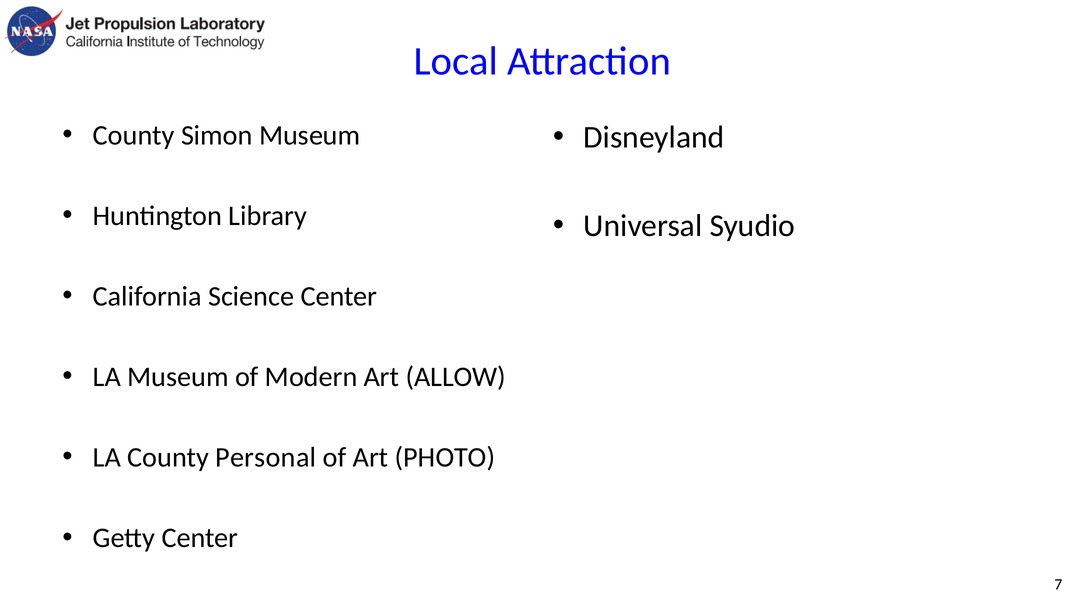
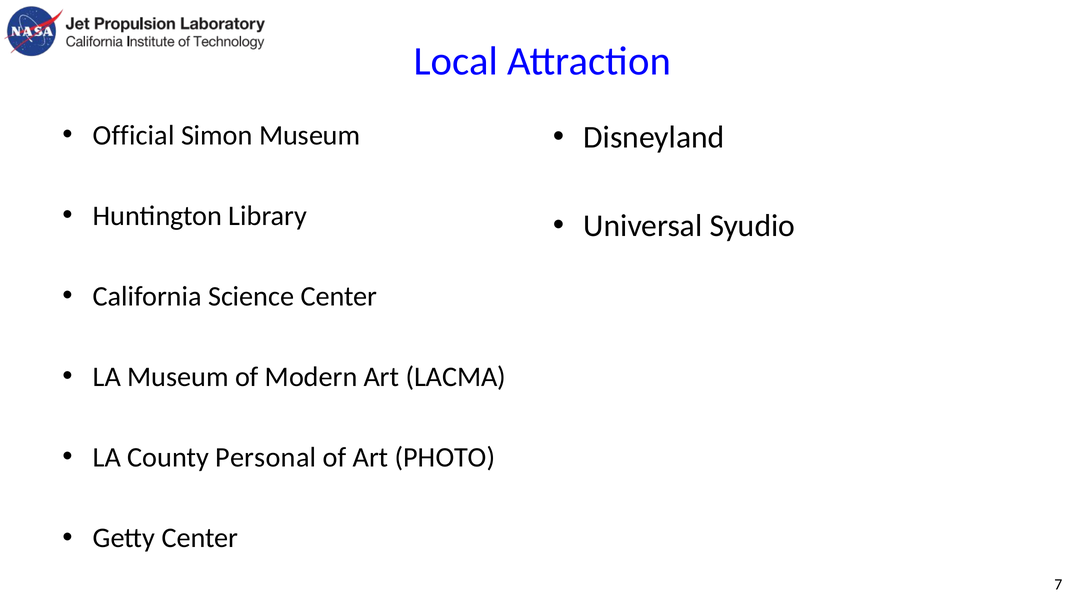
County at (134, 135): County -> Official
ALLOW: ALLOW -> LACMA
